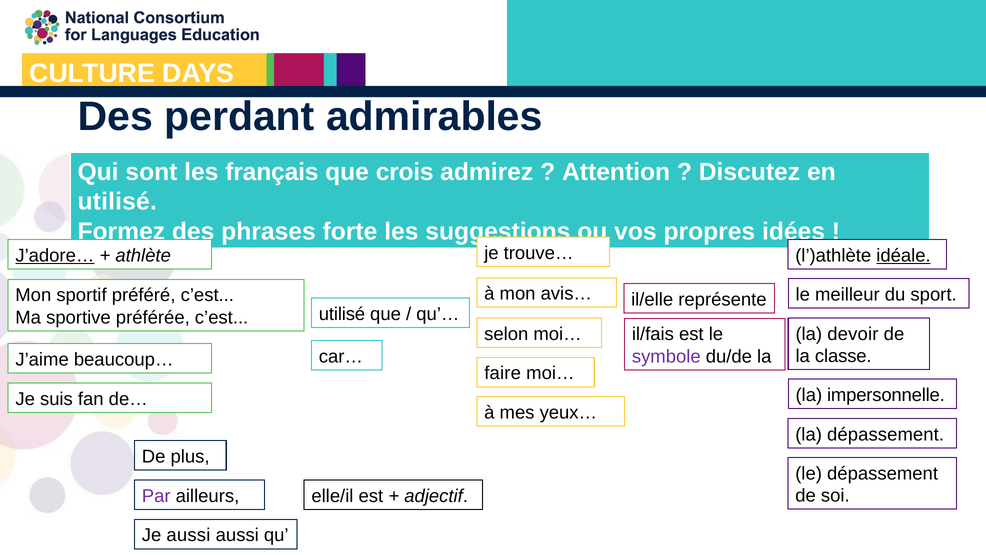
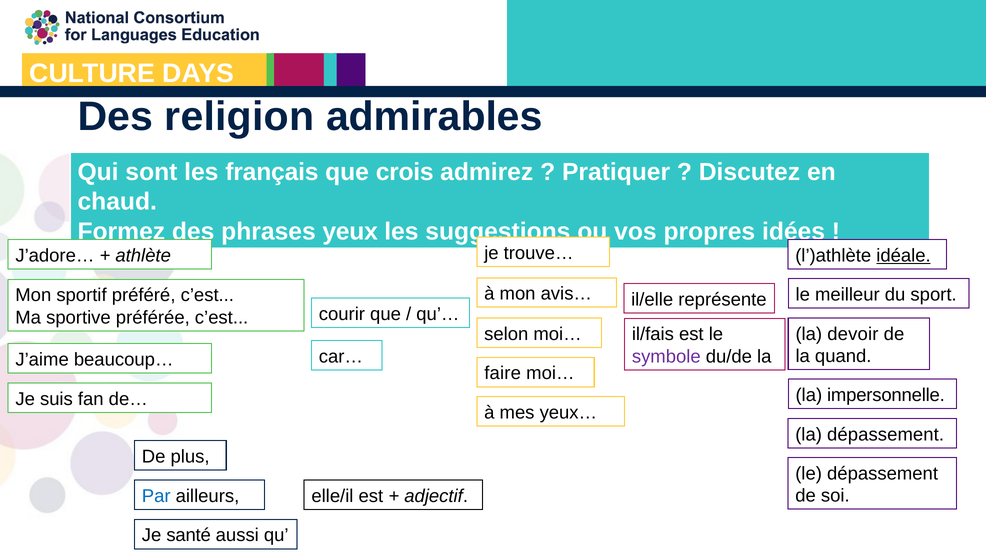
perdant: perdant -> religion
Attention: Attention -> Pratiquer
utilisé at (117, 202): utilisé -> chaud
forte: forte -> yeux
J’adore… underline: present -> none
utilisé at (342, 314): utilisé -> courir
classe: classe -> quand
Par colour: purple -> blue
Je aussi: aussi -> santé
